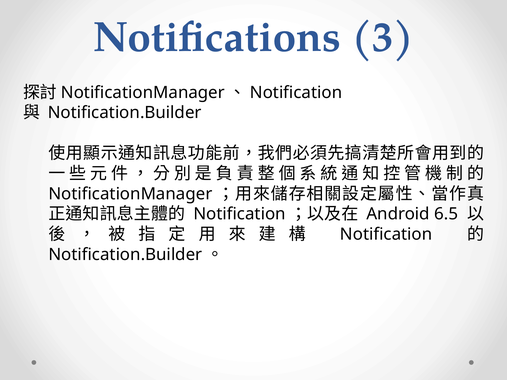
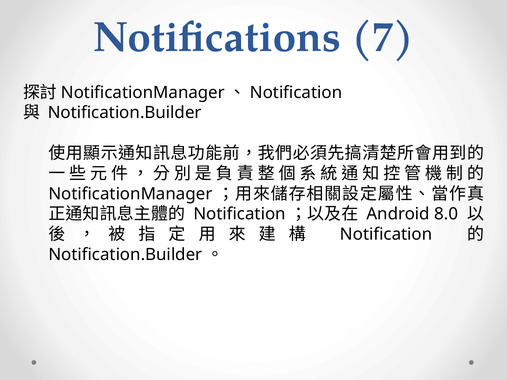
3: 3 -> 7
6.5: 6.5 -> 8.0
